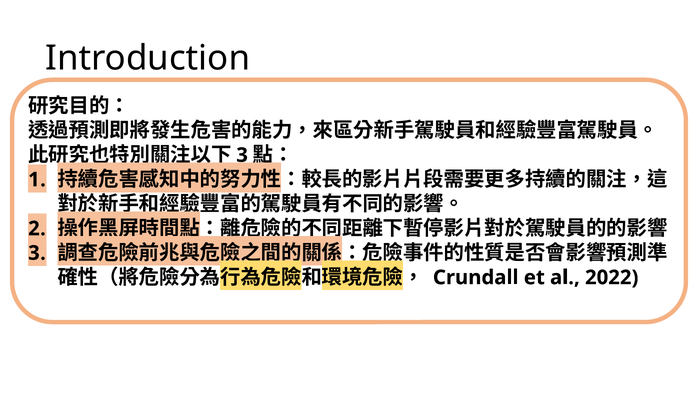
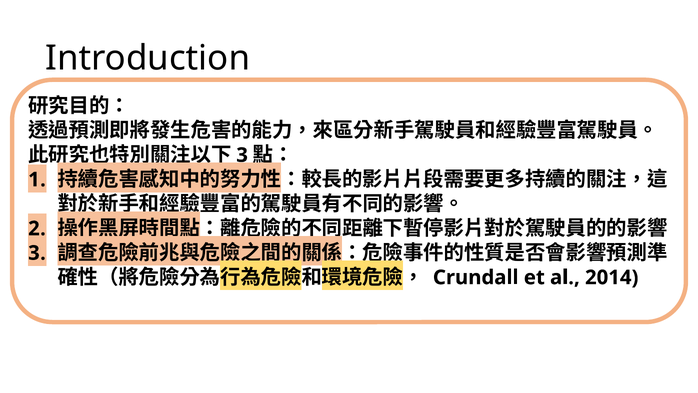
2022: 2022 -> 2014
